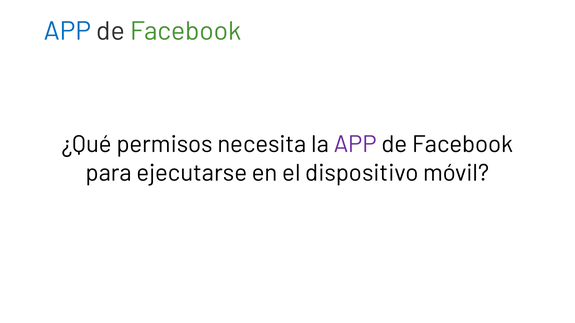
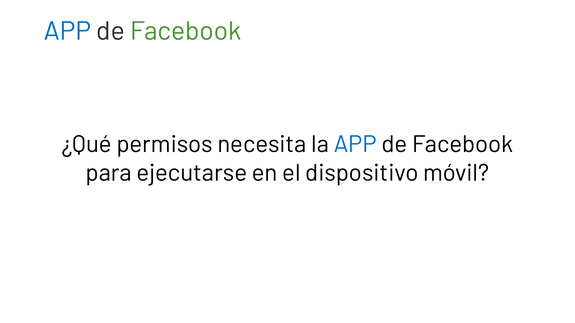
APP at (355, 145) colour: purple -> blue
